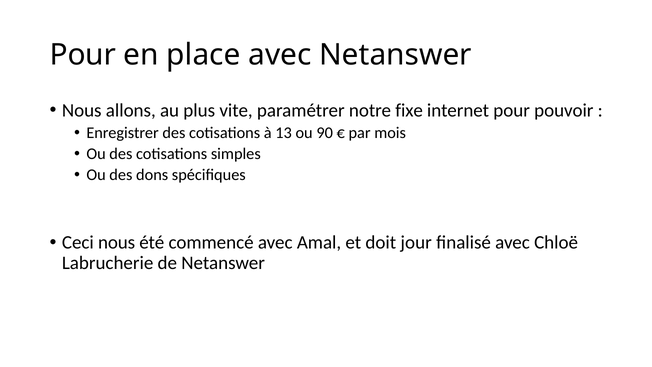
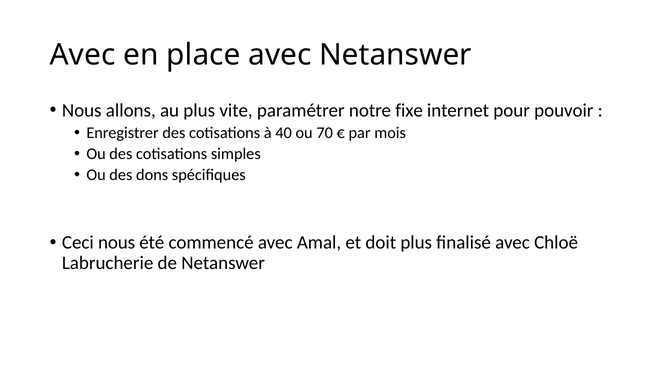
Pour at (83, 55): Pour -> Avec
13: 13 -> 40
90: 90 -> 70
doit jour: jour -> plus
